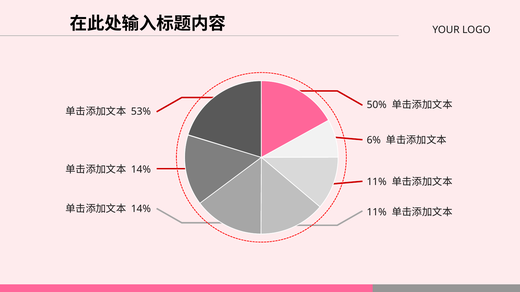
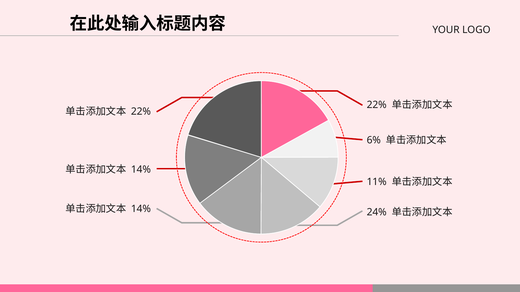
50% at (377, 105): 50% -> 22%
53% at (141, 112): 53% -> 22%
11% at (377, 213): 11% -> 24%
